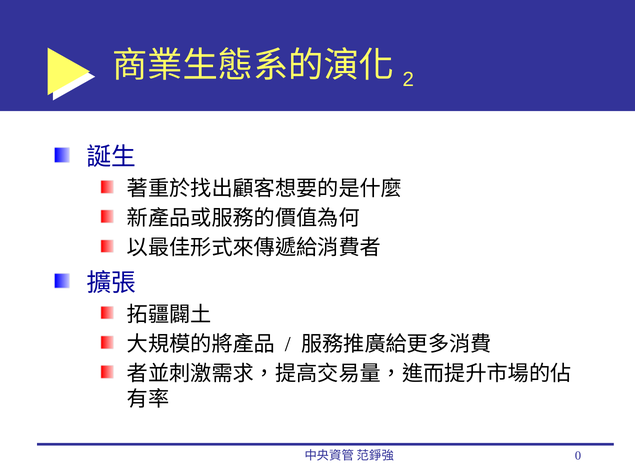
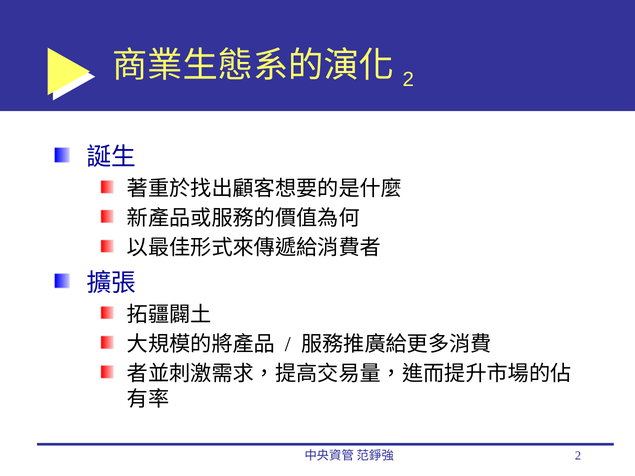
0 at (578, 456): 0 -> 2
